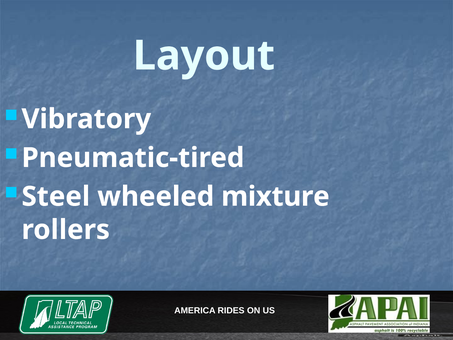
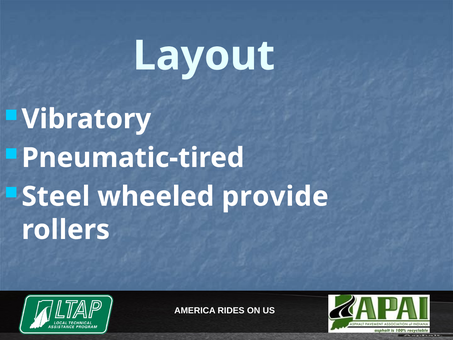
mixture: mixture -> provide
